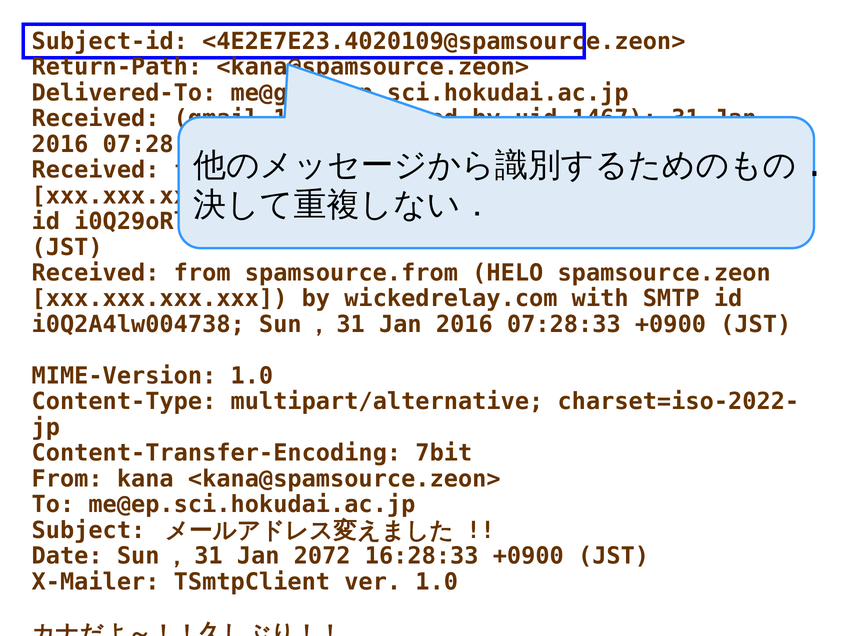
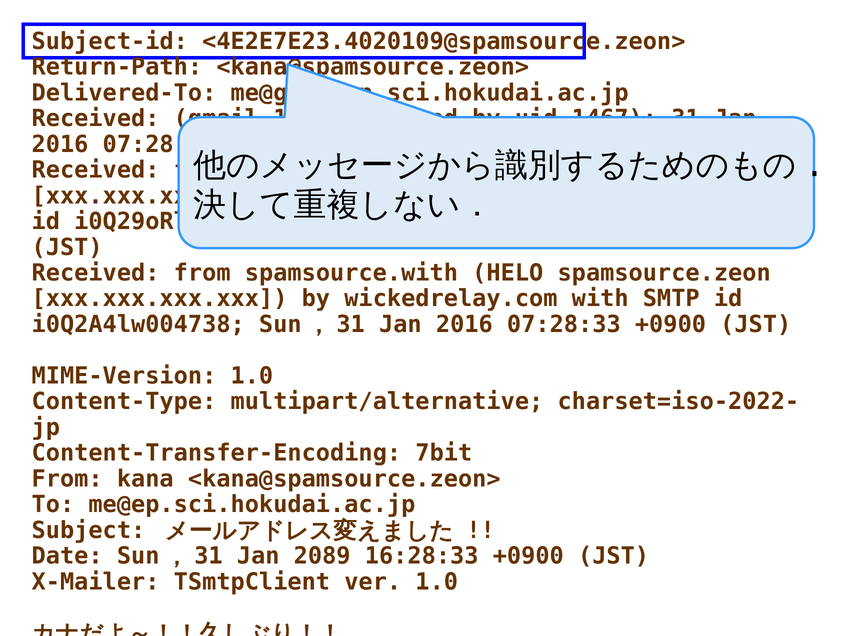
spamsource.from: spamsource.from -> spamsource.with
2072: 2072 -> 2089
